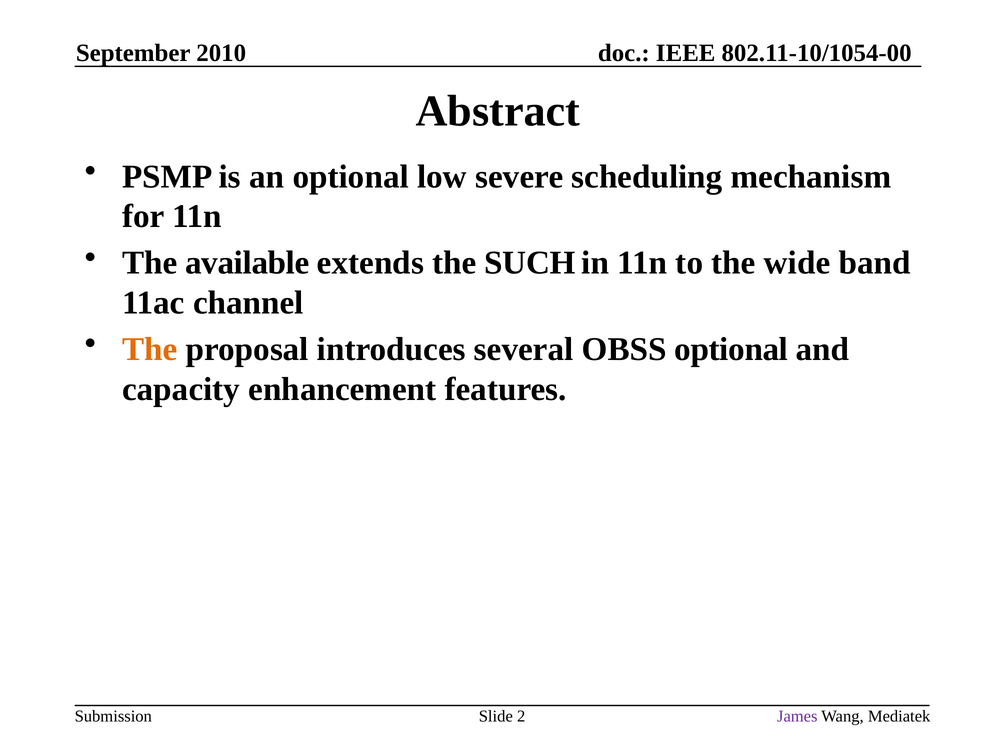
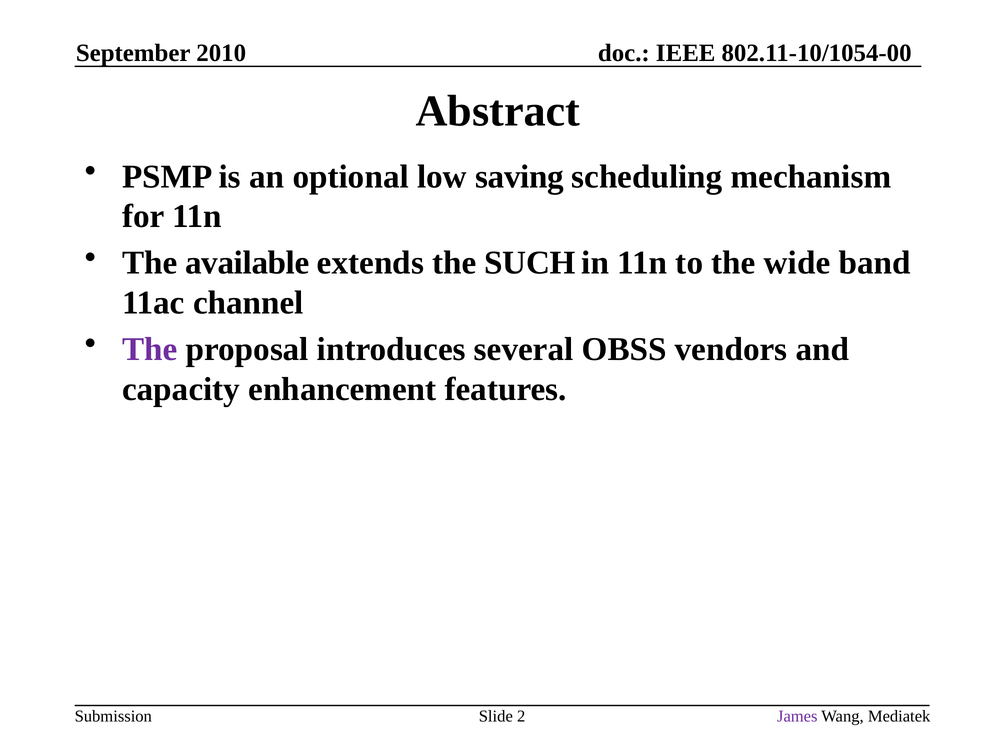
severe: severe -> saving
The at (150, 349) colour: orange -> purple
OBSS optional: optional -> vendors
